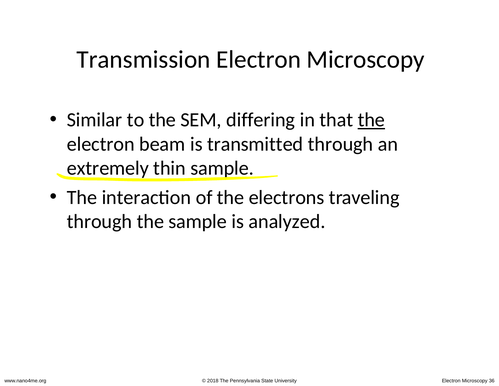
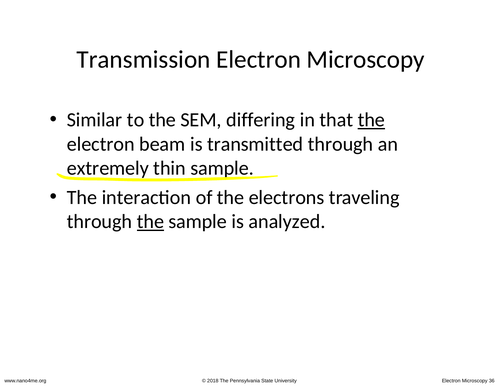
the at (150, 221) underline: none -> present
